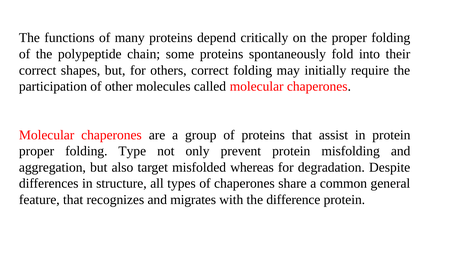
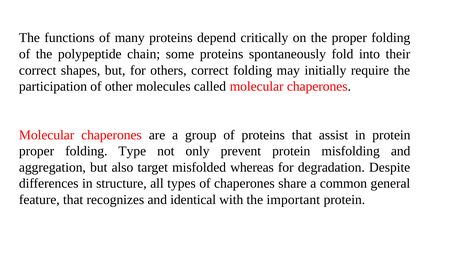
migrates: migrates -> identical
difference: difference -> important
